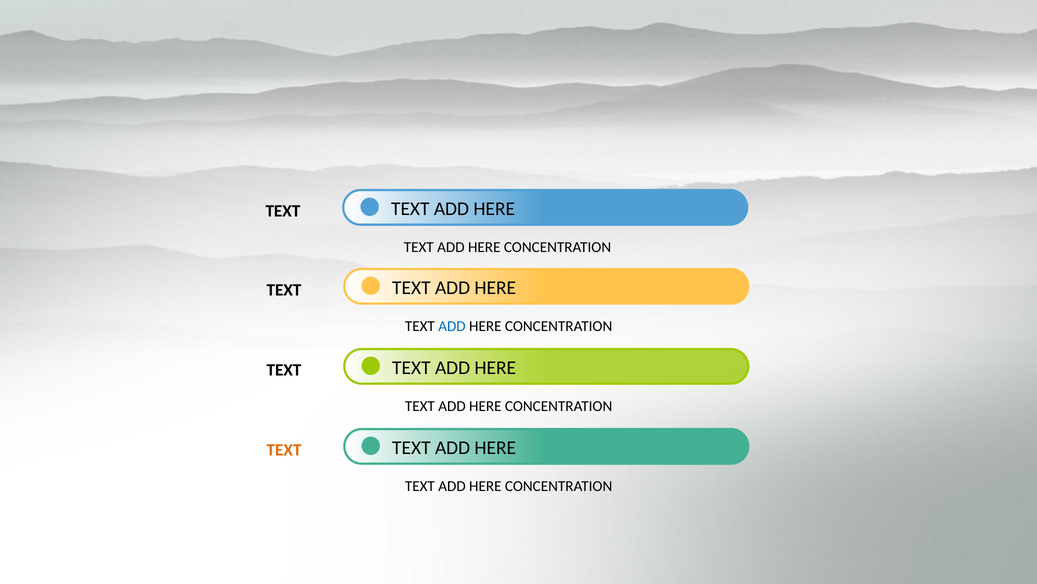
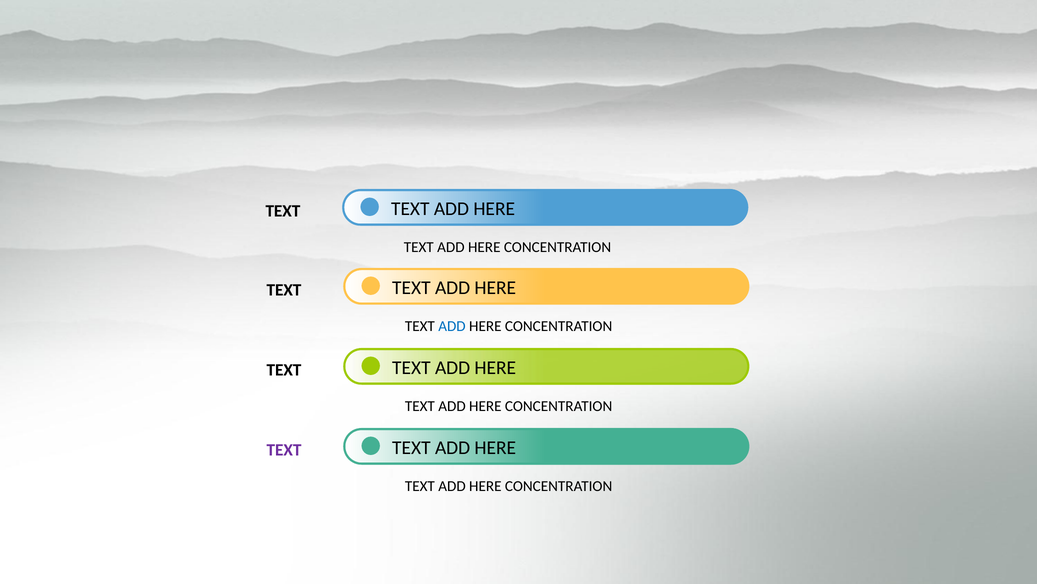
TEXT at (284, 449) colour: orange -> purple
